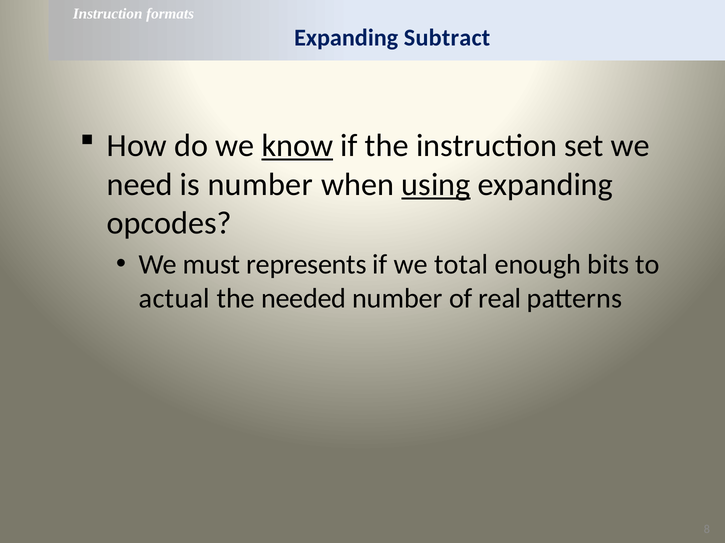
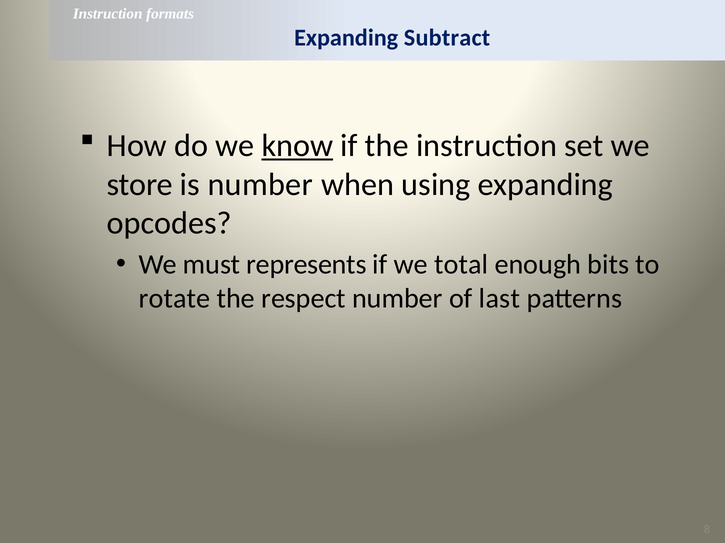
need: need -> store
using underline: present -> none
actual: actual -> rotate
needed: needed -> respect
real: real -> last
